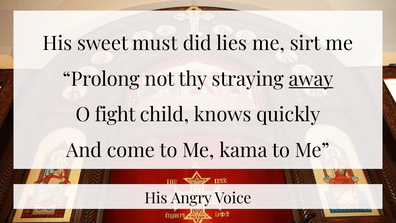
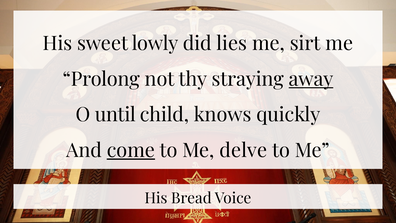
must: must -> lowly
fight: fight -> until
come underline: none -> present
kama: kama -> delve
Angry: Angry -> Bread
